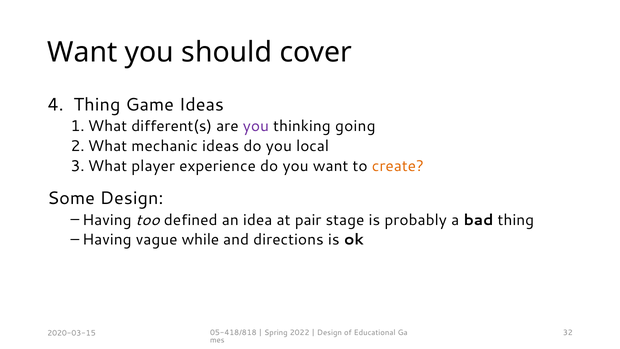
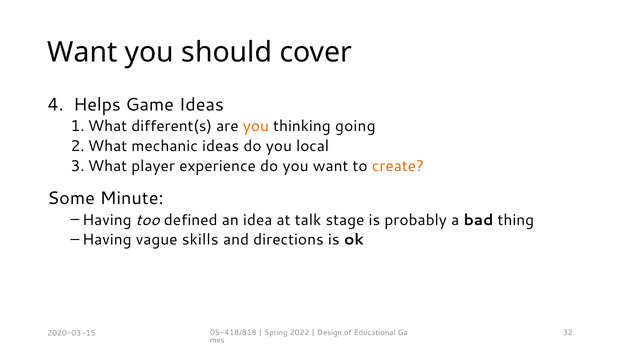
Thing at (97, 105): Thing -> Helps
you at (256, 126) colour: purple -> orange
Some Design: Design -> Minute
pair: pair -> talk
while: while -> skills
